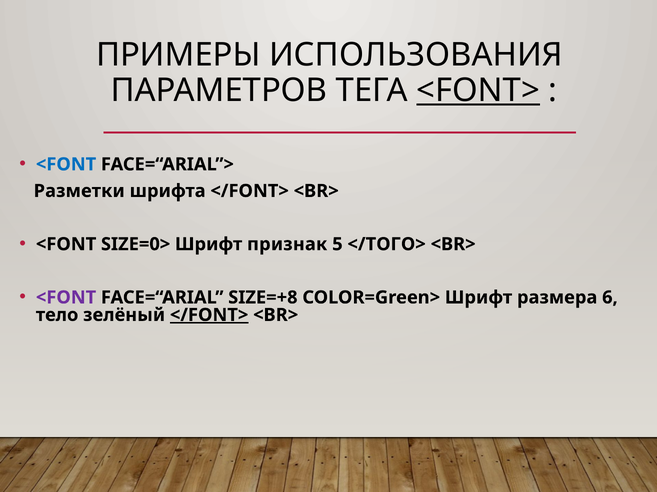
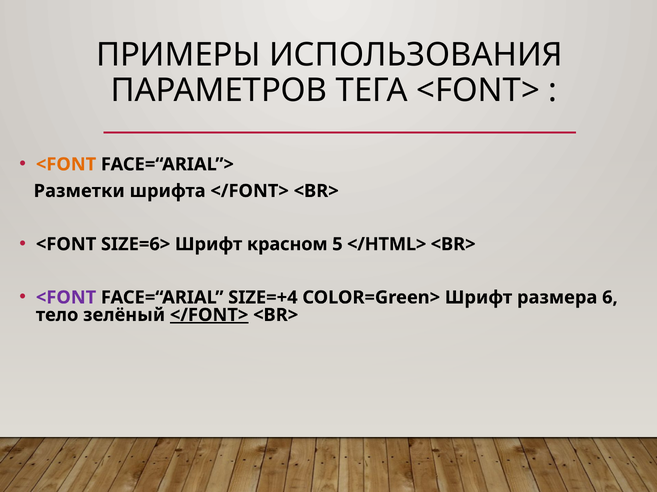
<FONT> underline: present -> none
<FONT at (66, 165) colour: blue -> orange
SIZE=0>: SIZE=0> -> SIZE=6>
признак: признак -> красном
</ТОГО>: </ТОГО> -> </HTML>
SIZE=+8: SIZE=+8 -> SIZE=+4
